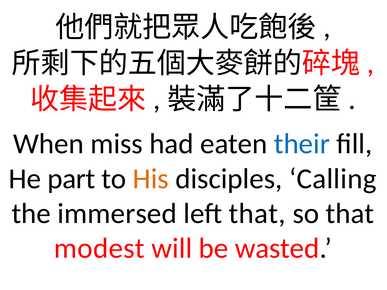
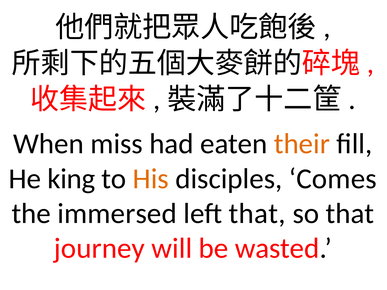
their colour: blue -> orange
part: part -> king
Calling: Calling -> Comes
modest: modest -> journey
